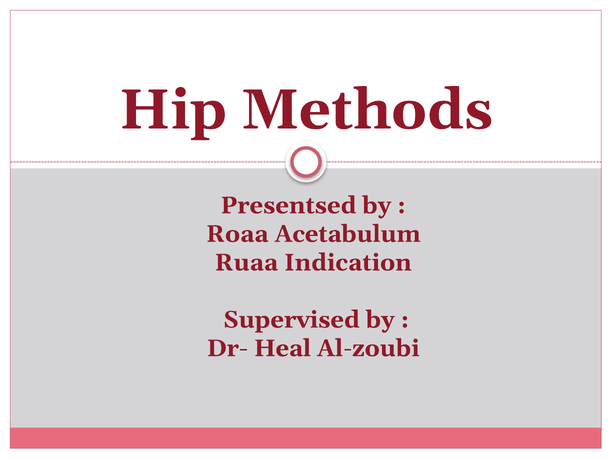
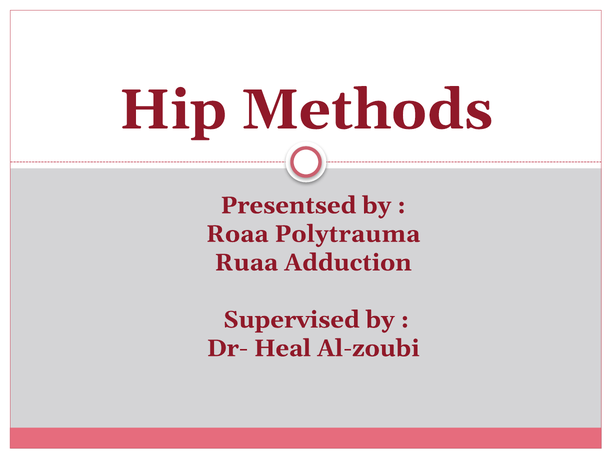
Acetabulum: Acetabulum -> Polytrauma
Indication: Indication -> Adduction
